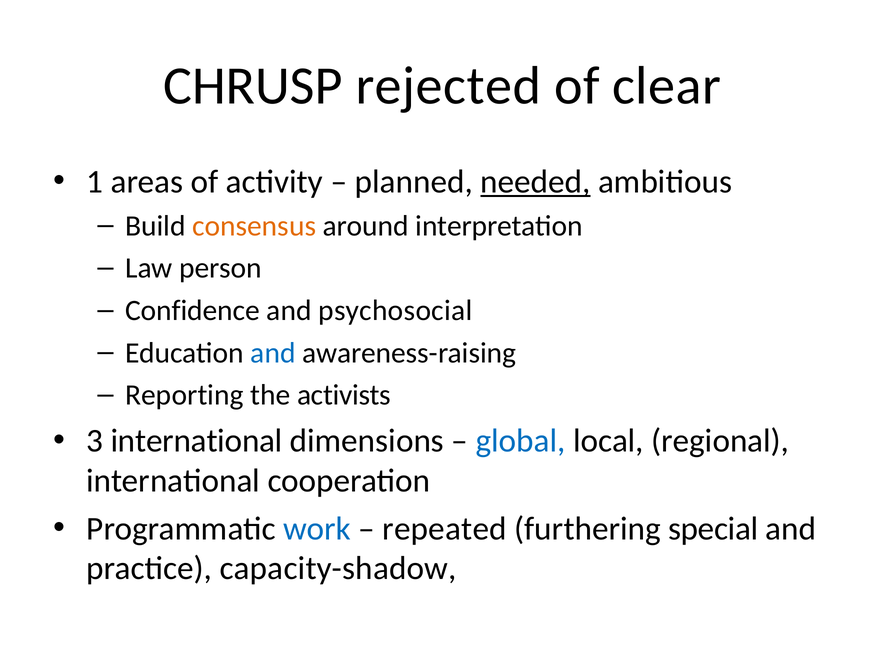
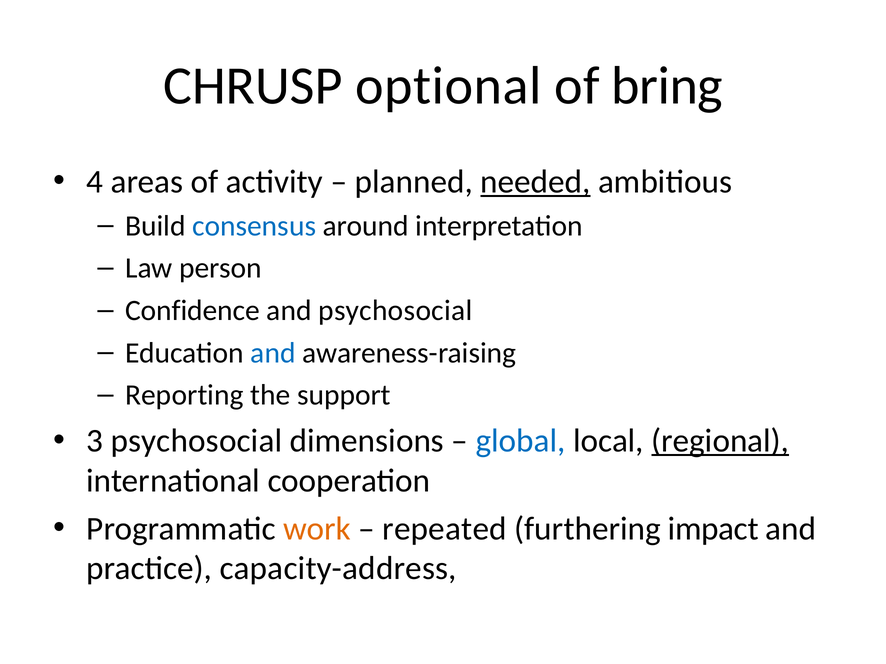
rejected: rejected -> optional
clear: clear -> bring
1: 1 -> 4
consensus colour: orange -> blue
activists: activists -> support
3 international: international -> psychosocial
regional underline: none -> present
work colour: blue -> orange
special: special -> impact
capacity-shadow: capacity-shadow -> capacity-address
